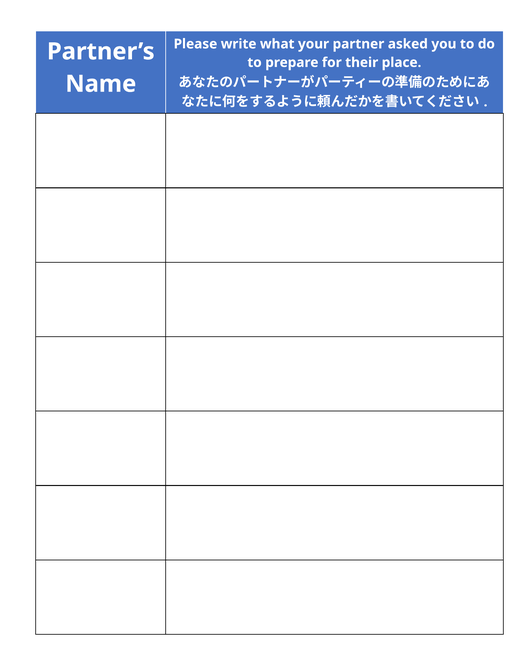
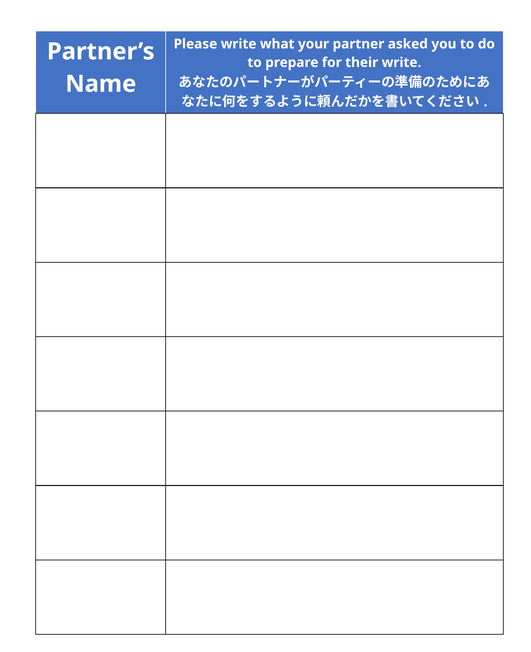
their place: place -> write
